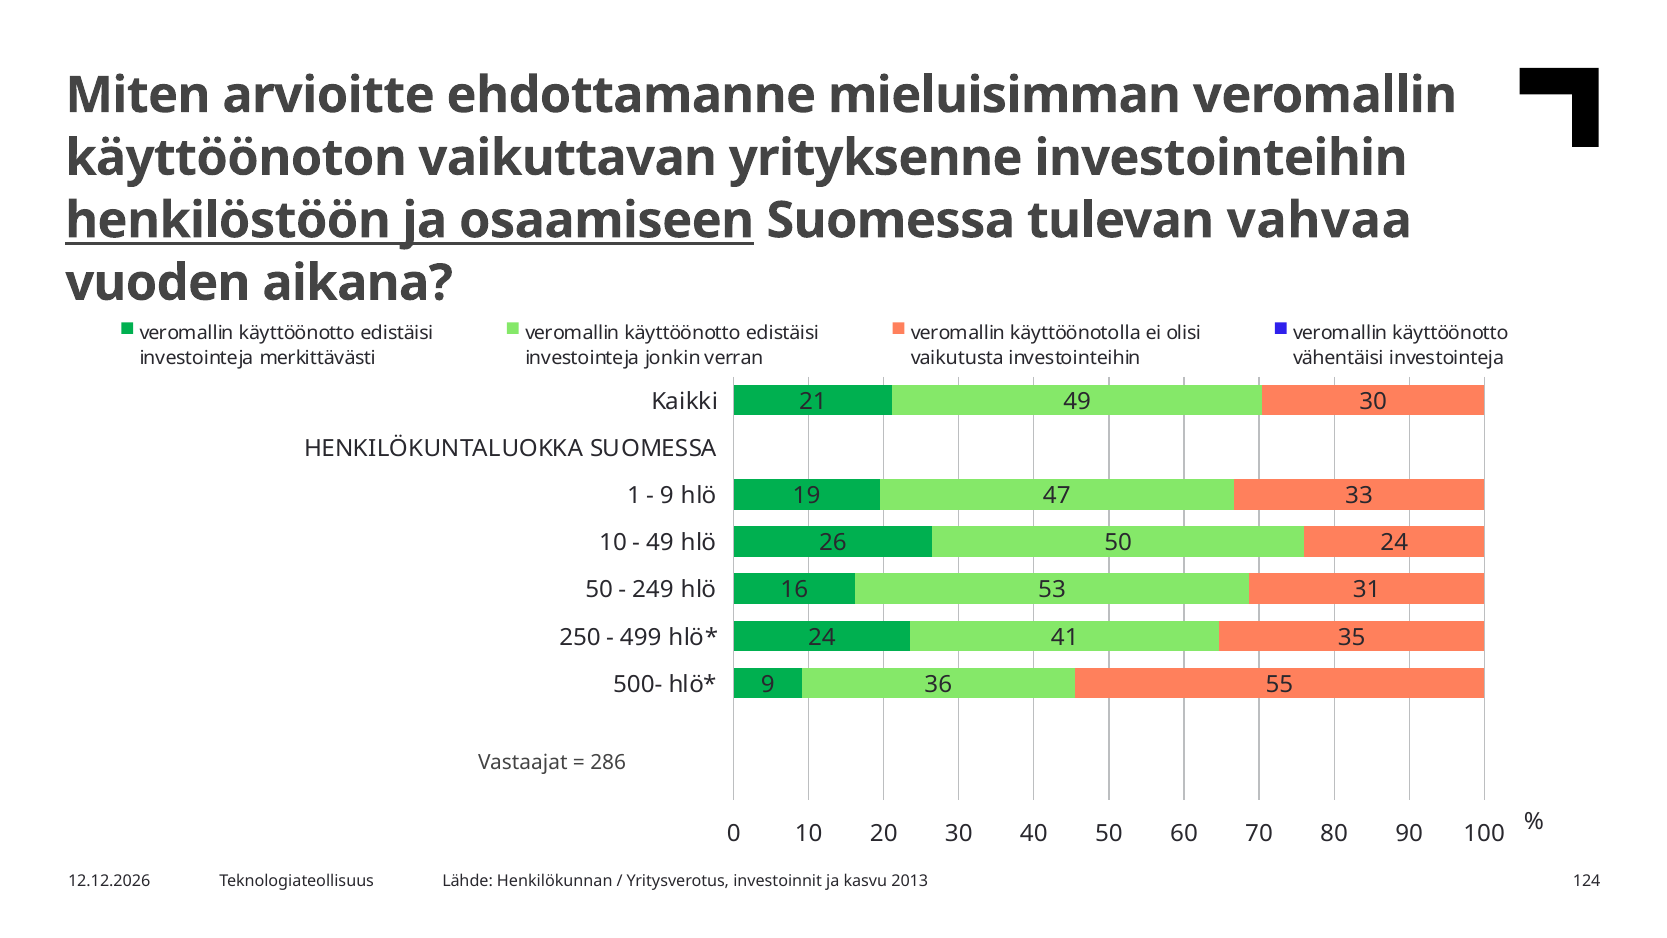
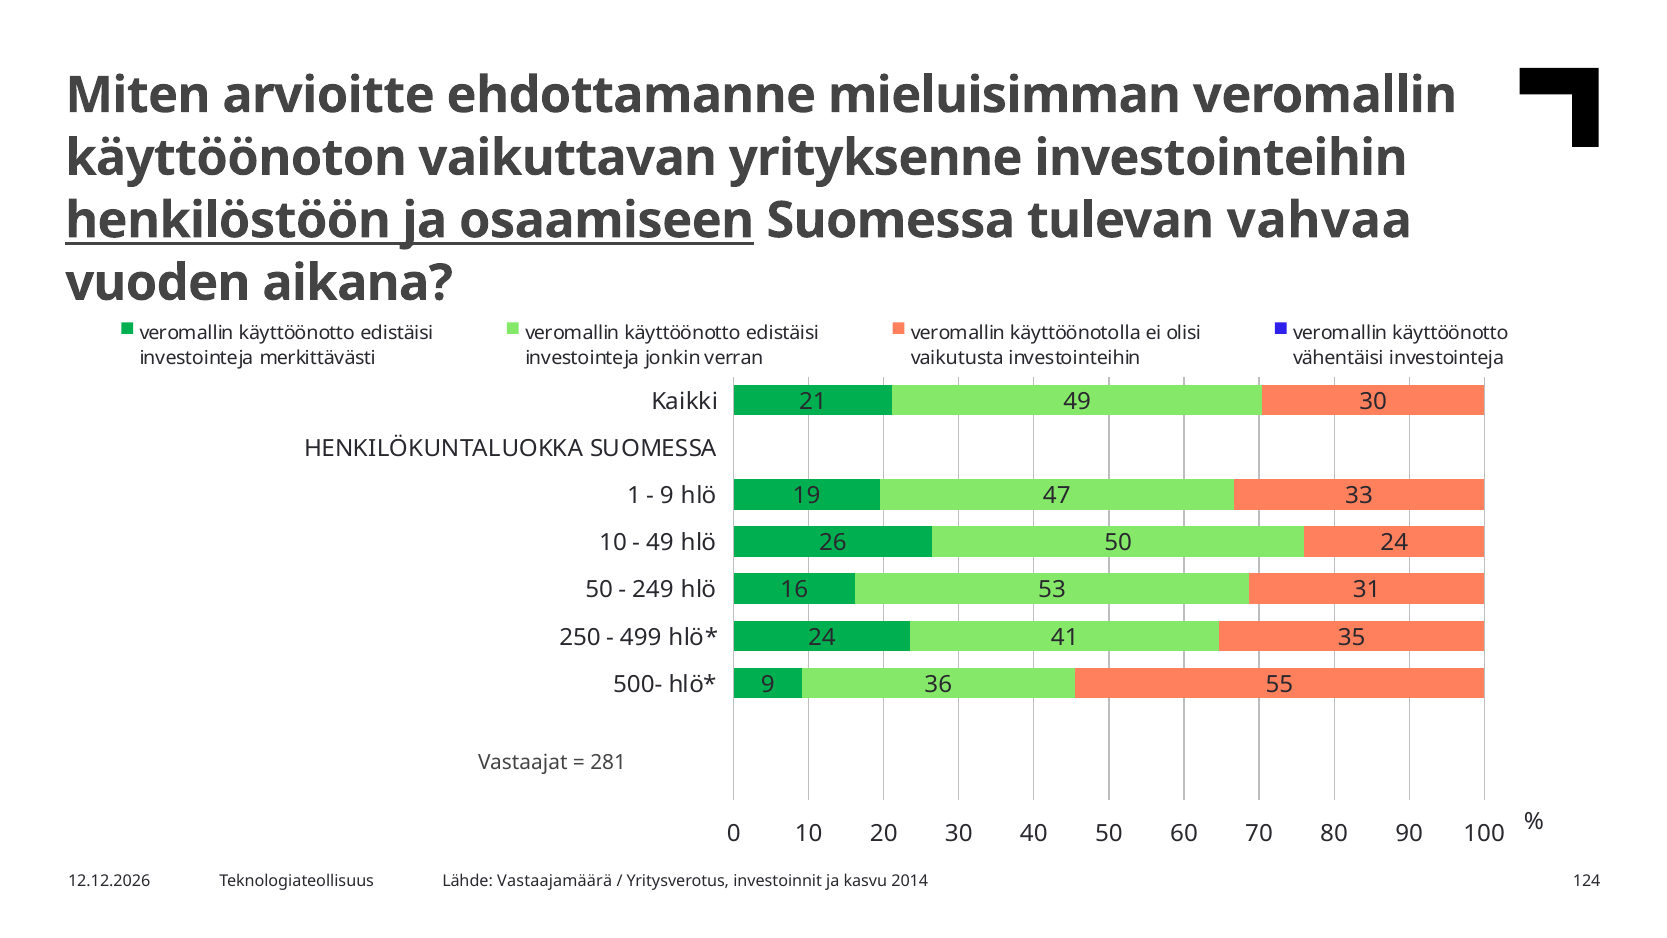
286: 286 -> 281
Henkilökunnan: Henkilökunnan -> Vastaajamäärä
2013: 2013 -> 2014
